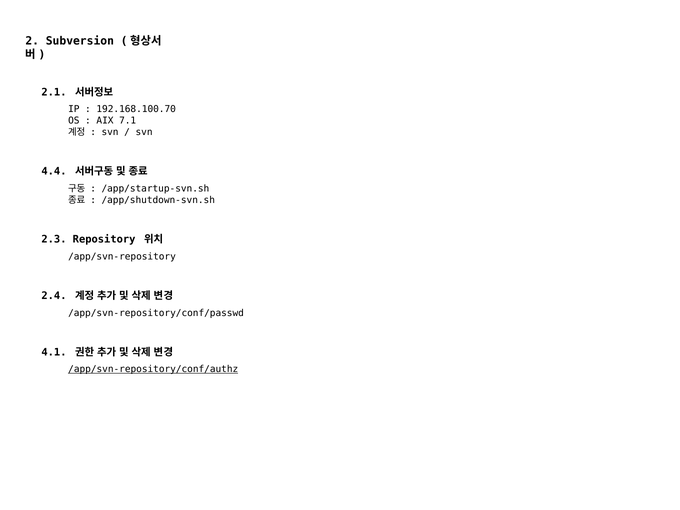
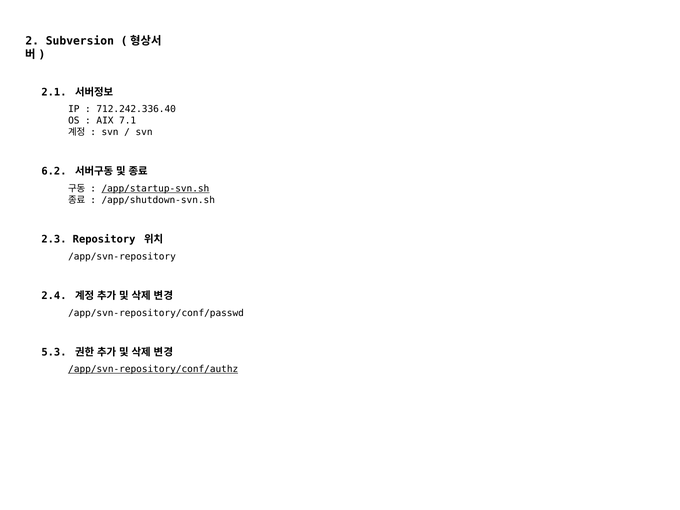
192.168.100.70: 192.168.100.70 -> 712.242.336.40
4.4: 4.4 -> 6.2
/app/startup-svn.sh underline: none -> present
4.1: 4.1 -> 5.3
